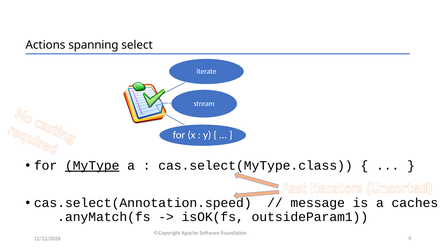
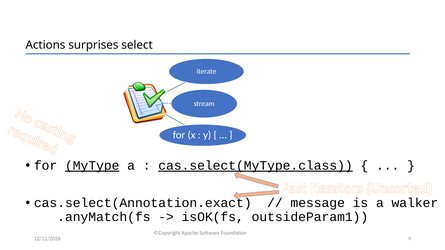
spanning: spanning -> surprises
cas.select(MyType.class underline: none -> present
cas.select(Annotation.speed: cas.select(Annotation.speed -> cas.select(Annotation.exact
caches: caches -> walker
